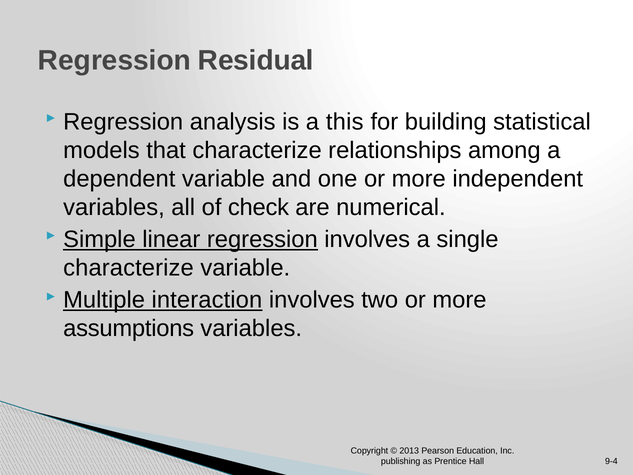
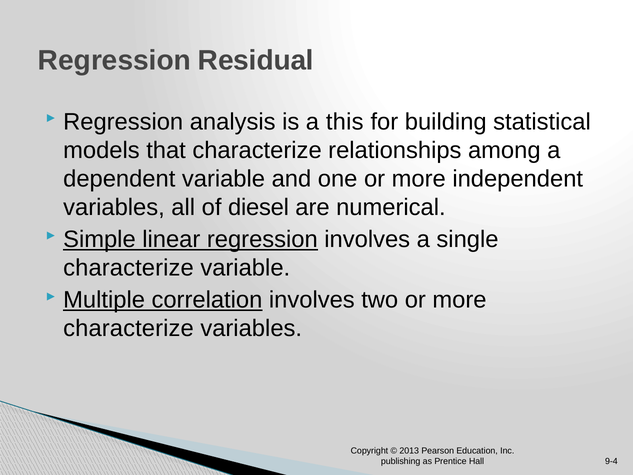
check: check -> diesel
interaction: interaction -> correlation
assumptions at (129, 328): assumptions -> characterize
